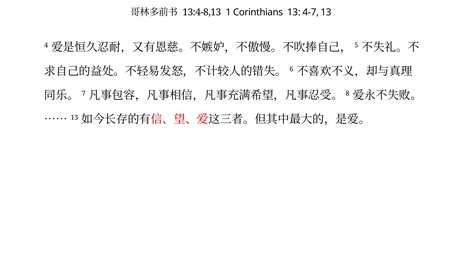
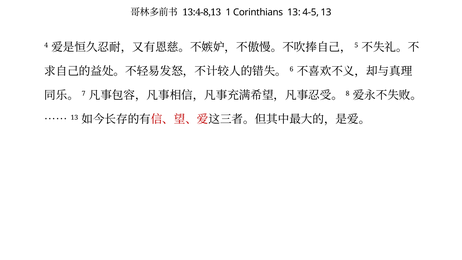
4-7: 4-7 -> 4-5
